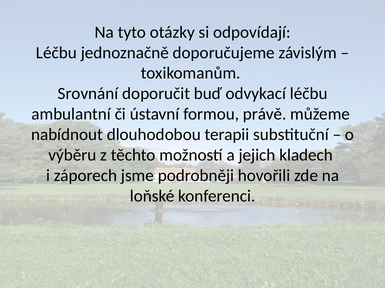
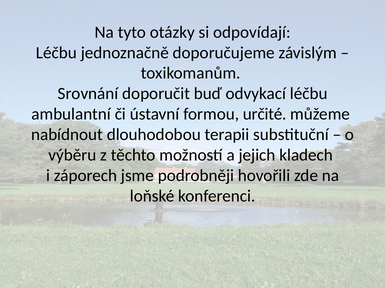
právě: právě -> určité
